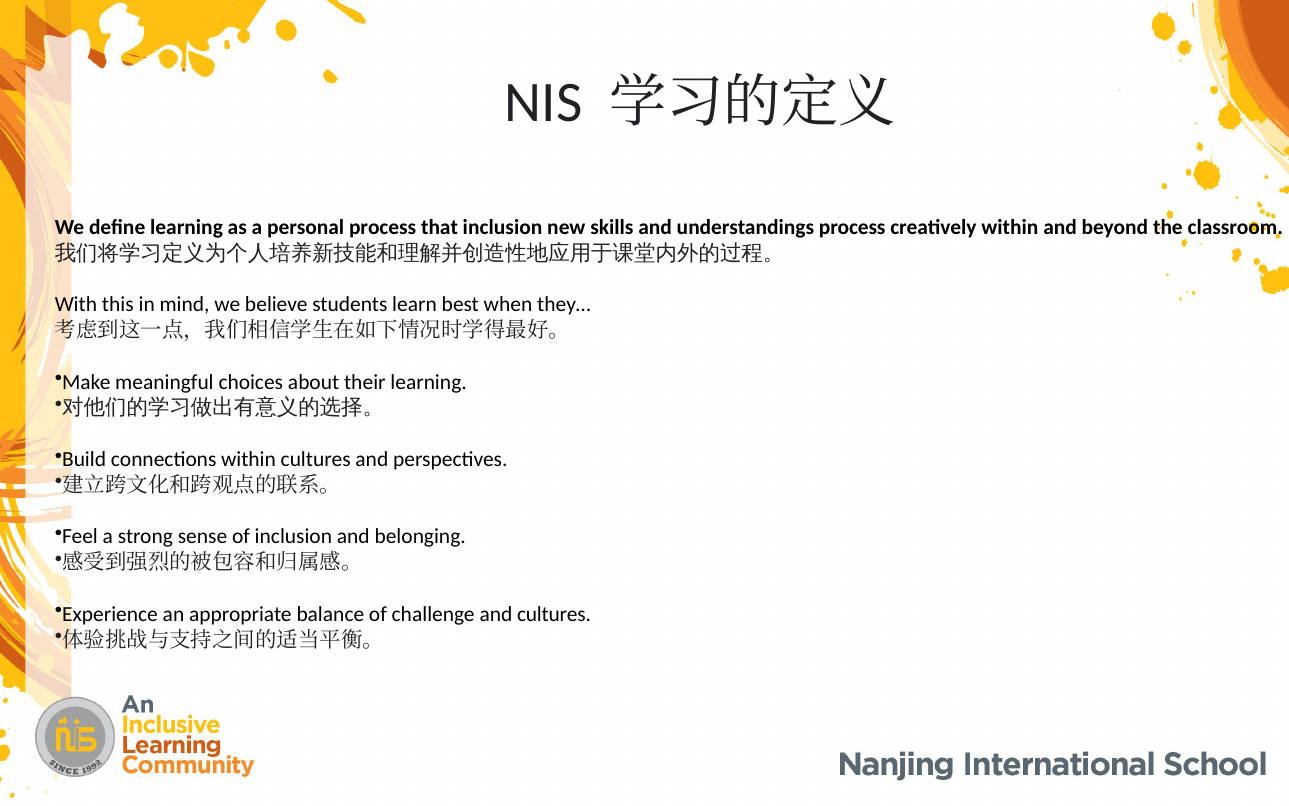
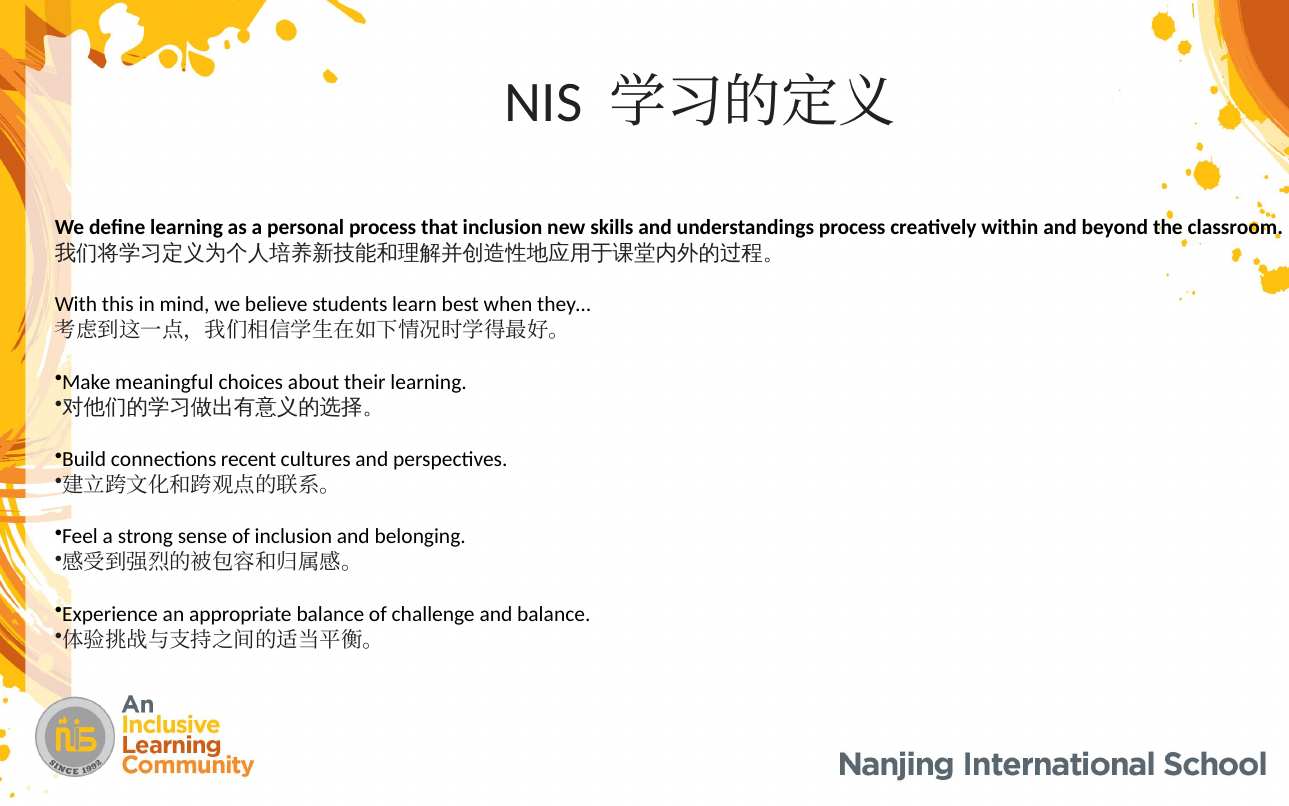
connections within: within -> recent
and cultures: cultures -> balance
